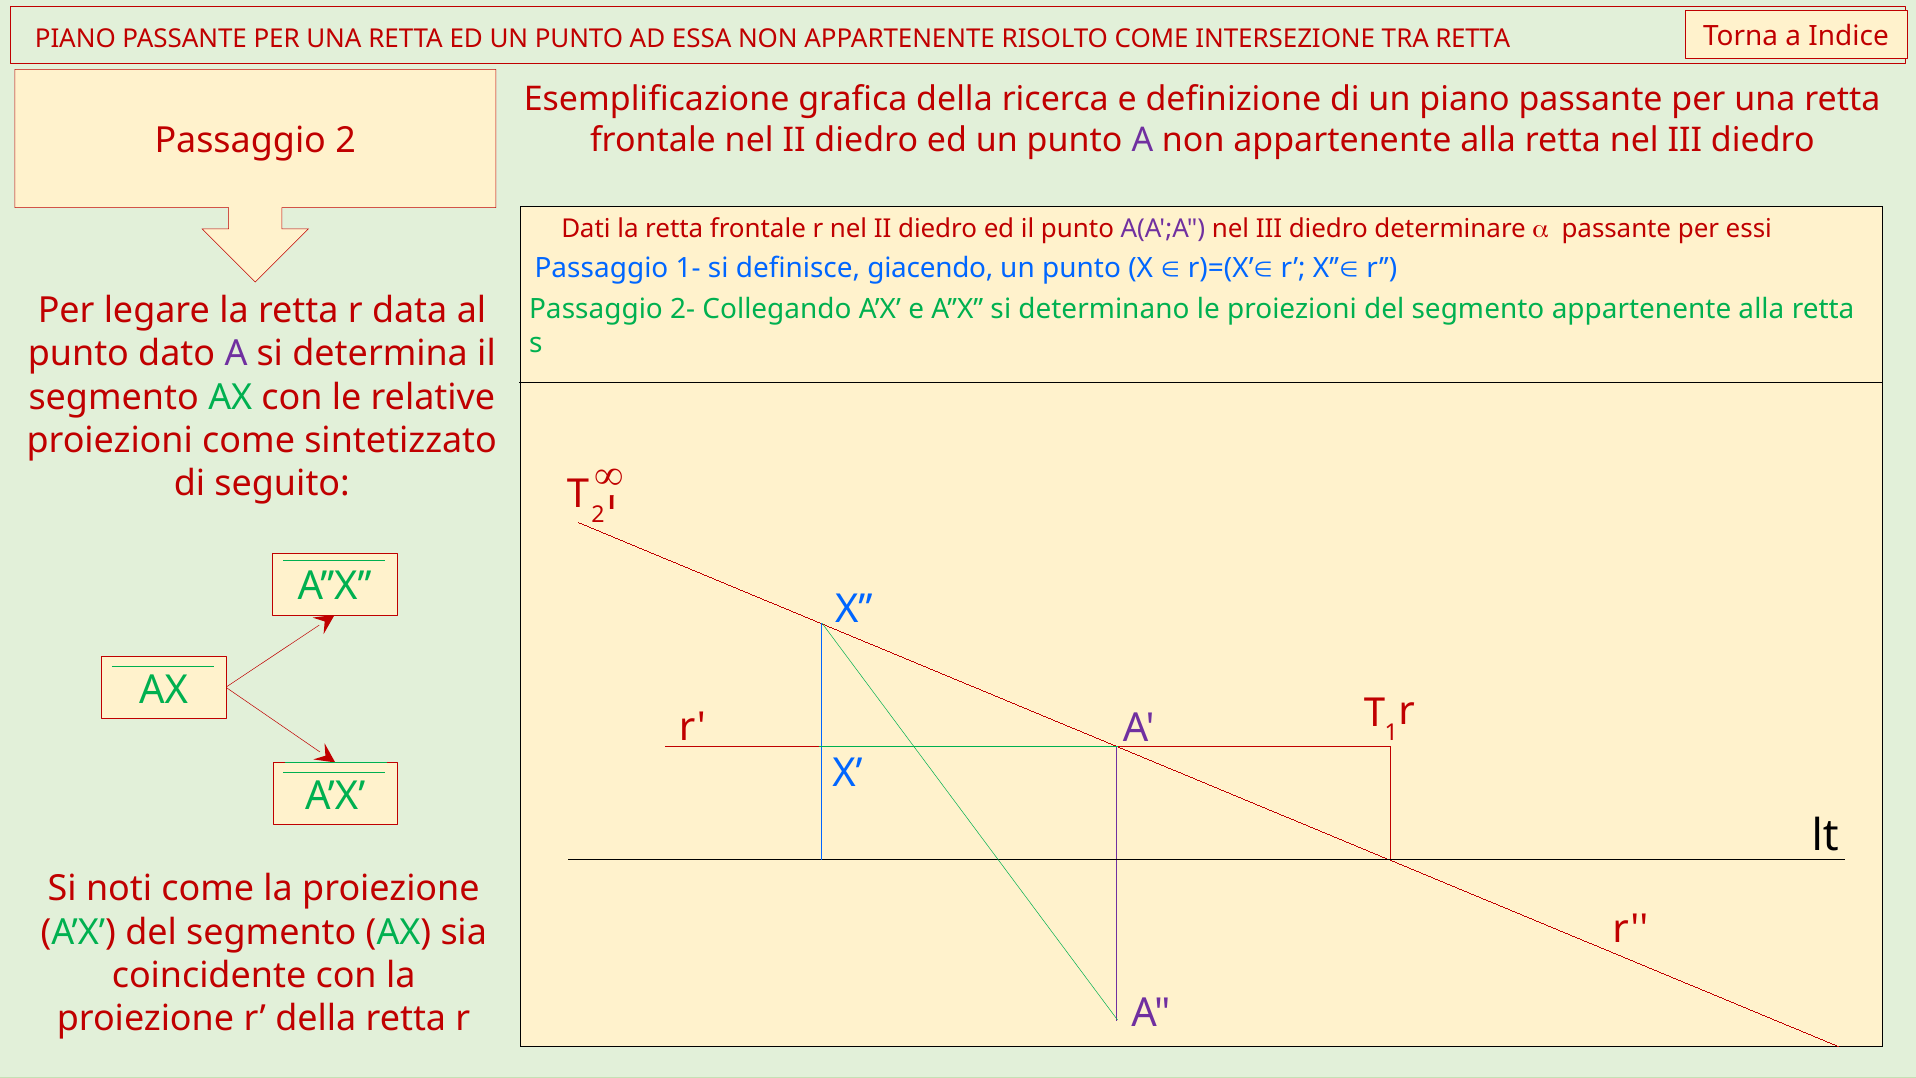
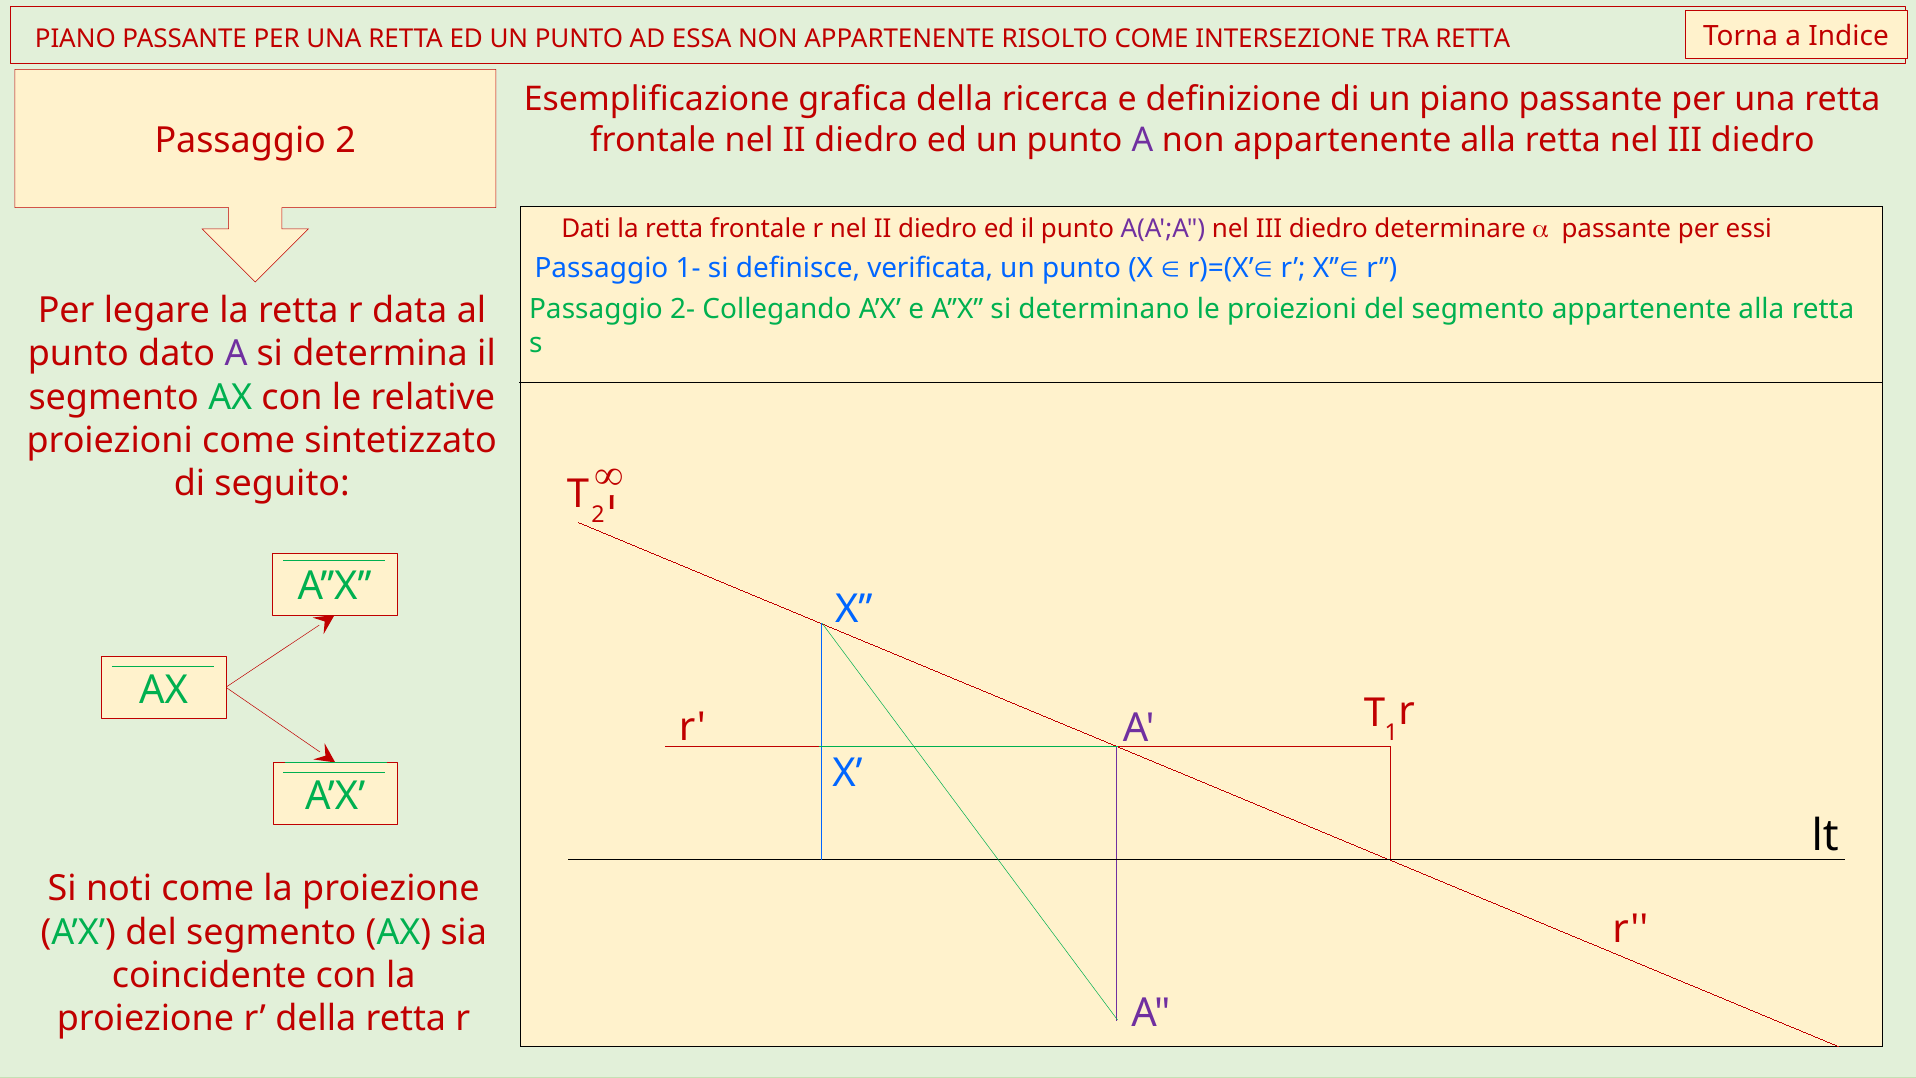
giacendo: giacendo -> verificata
